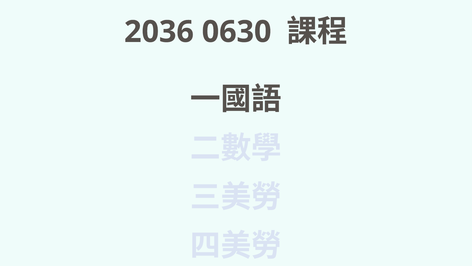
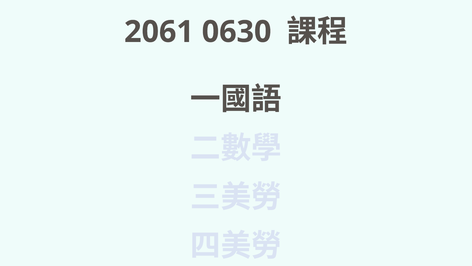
2036: 2036 -> 2061
